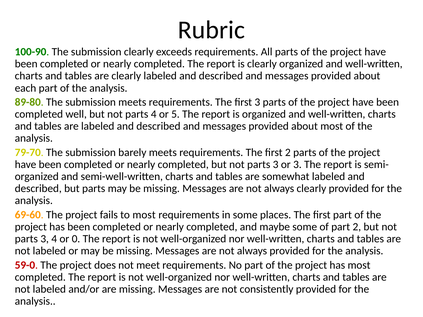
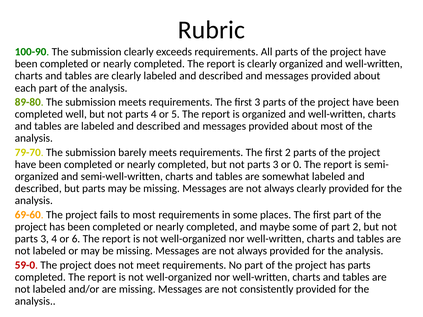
or 3: 3 -> 0
0: 0 -> 6
has most: most -> parts
